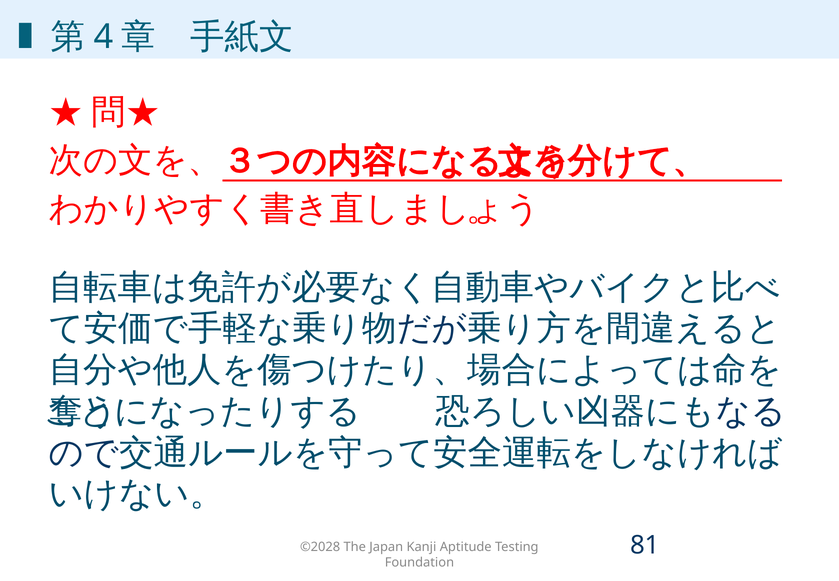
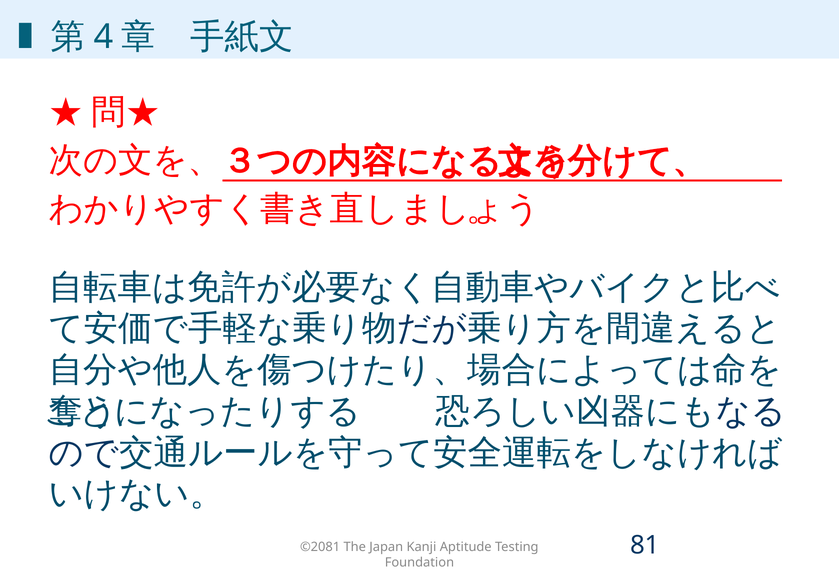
©2028: ©2028 -> ©2081
